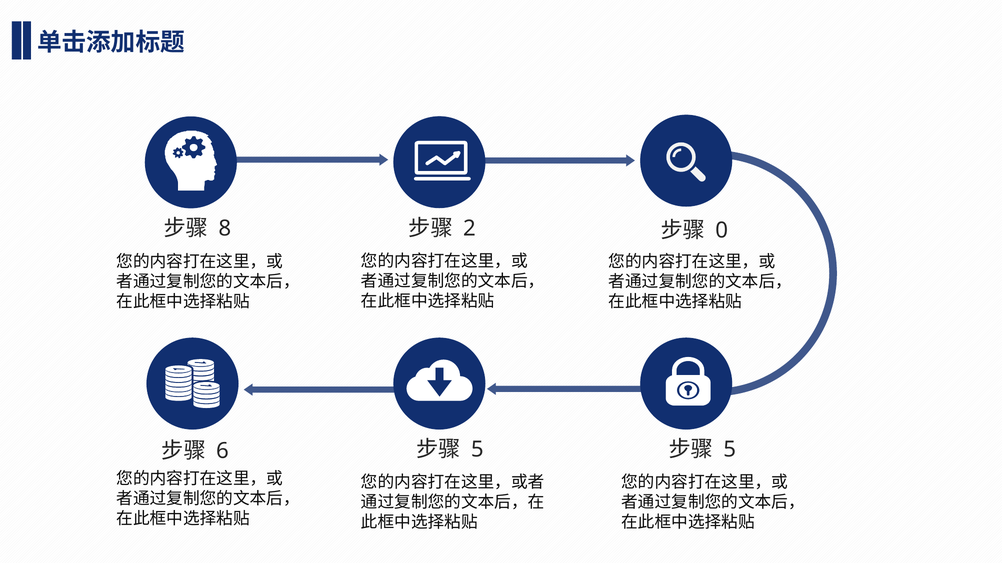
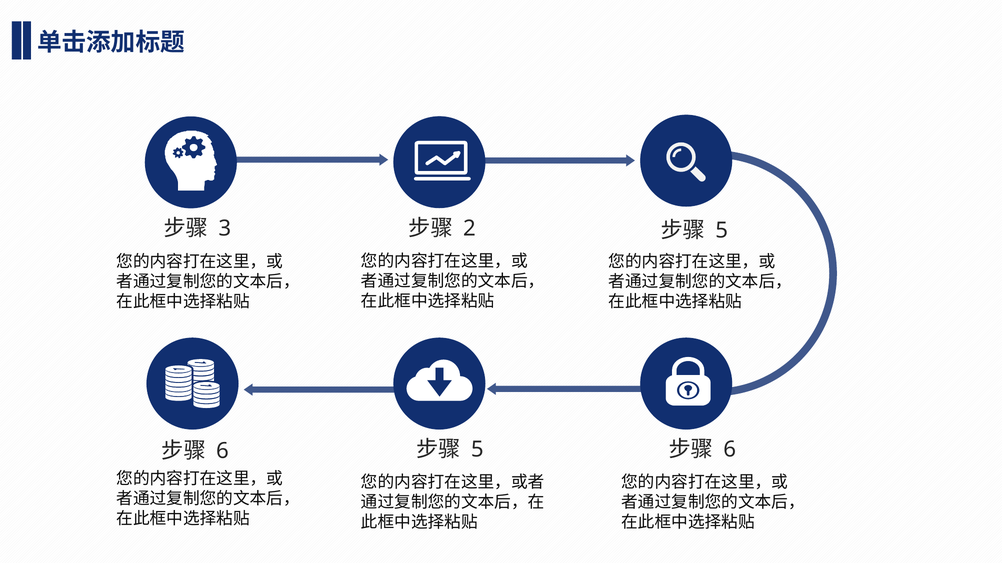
8: 8 -> 3
0 at (722, 231): 0 -> 5
5 at (730, 450): 5 -> 6
